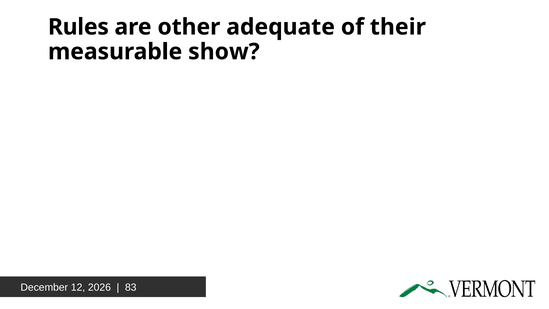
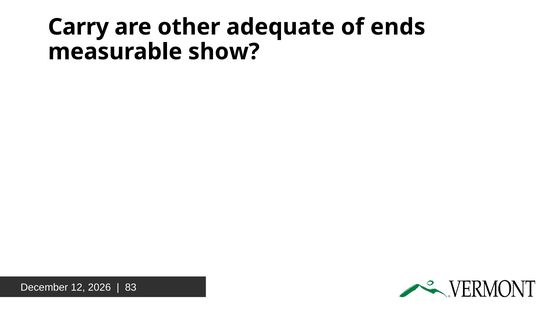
Rules: Rules -> Carry
their: their -> ends
